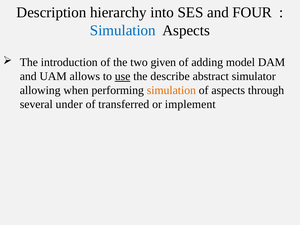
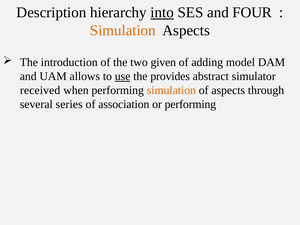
into underline: none -> present
Simulation at (123, 31) colour: blue -> orange
describe: describe -> provides
allowing: allowing -> received
under: under -> series
transferred: transferred -> association
or implement: implement -> performing
